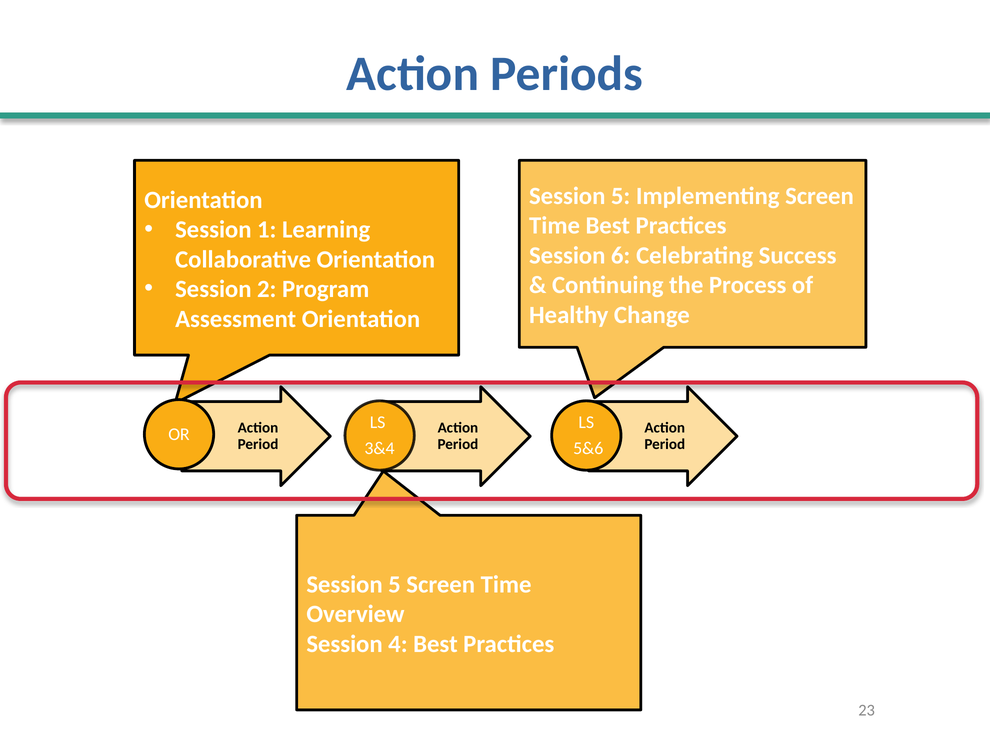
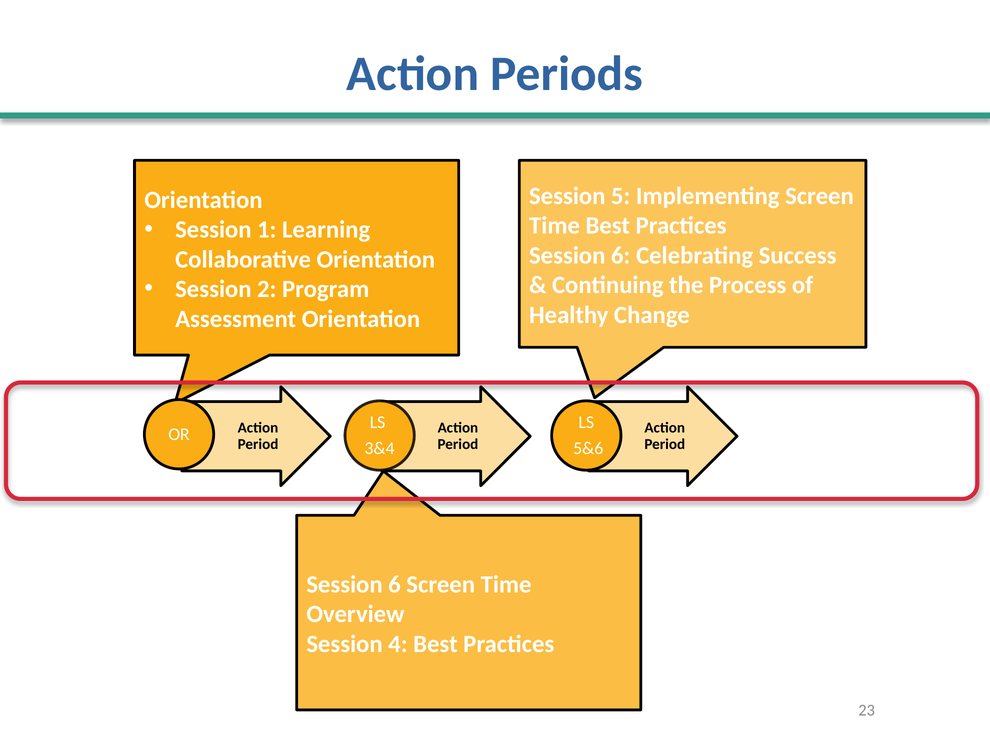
5 at (395, 584): 5 -> 6
